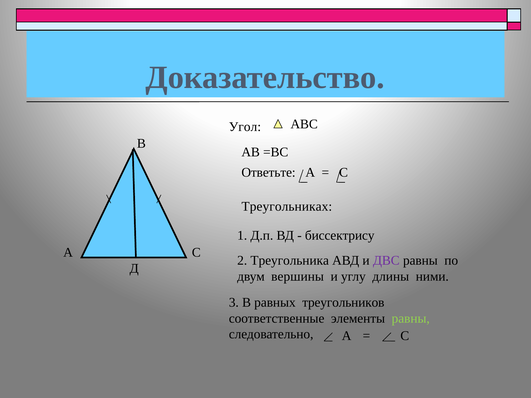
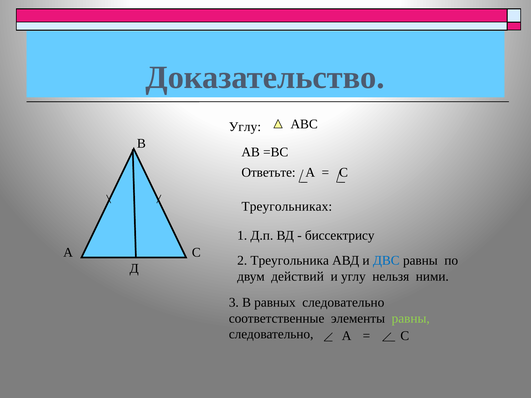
Угол at (245, 127): Угол -> Углу
ДВС colour: purple -> blue
вершины: вершины -> действий
длины: длины -> нельзя
равных треугольников: треугольников -> следовательно
